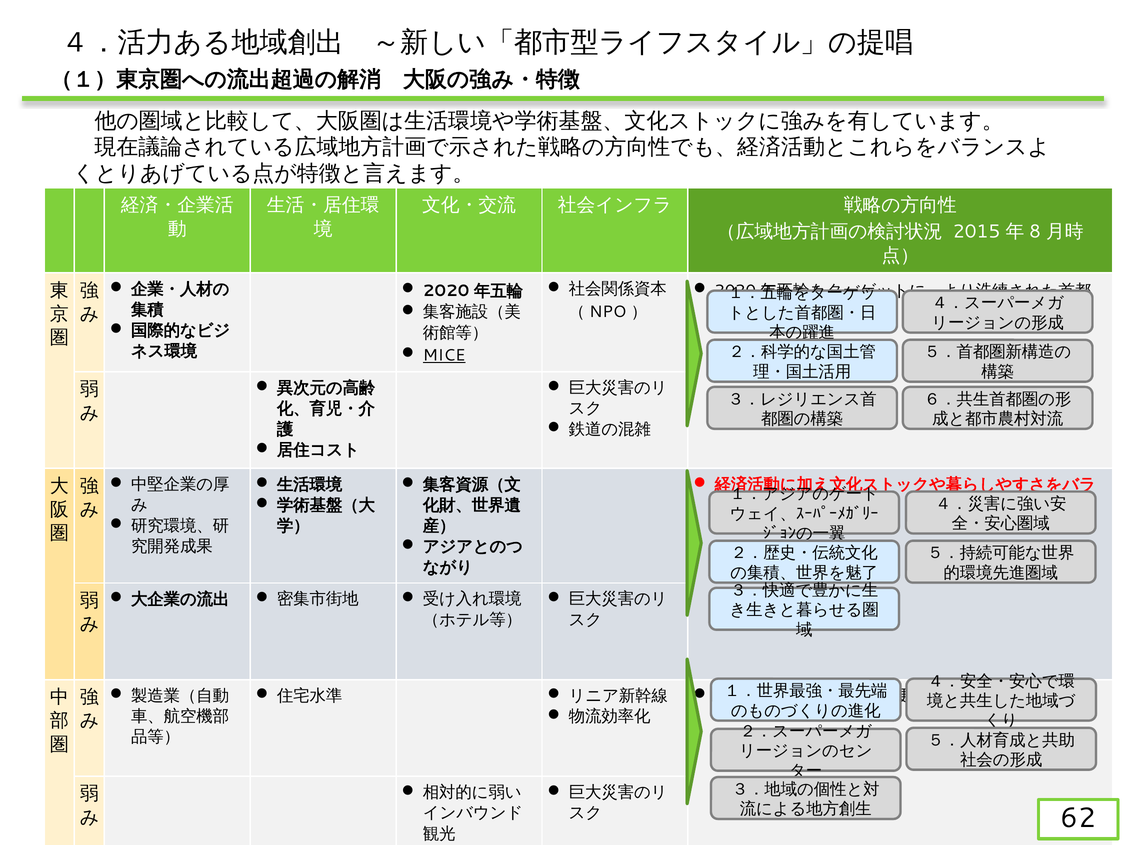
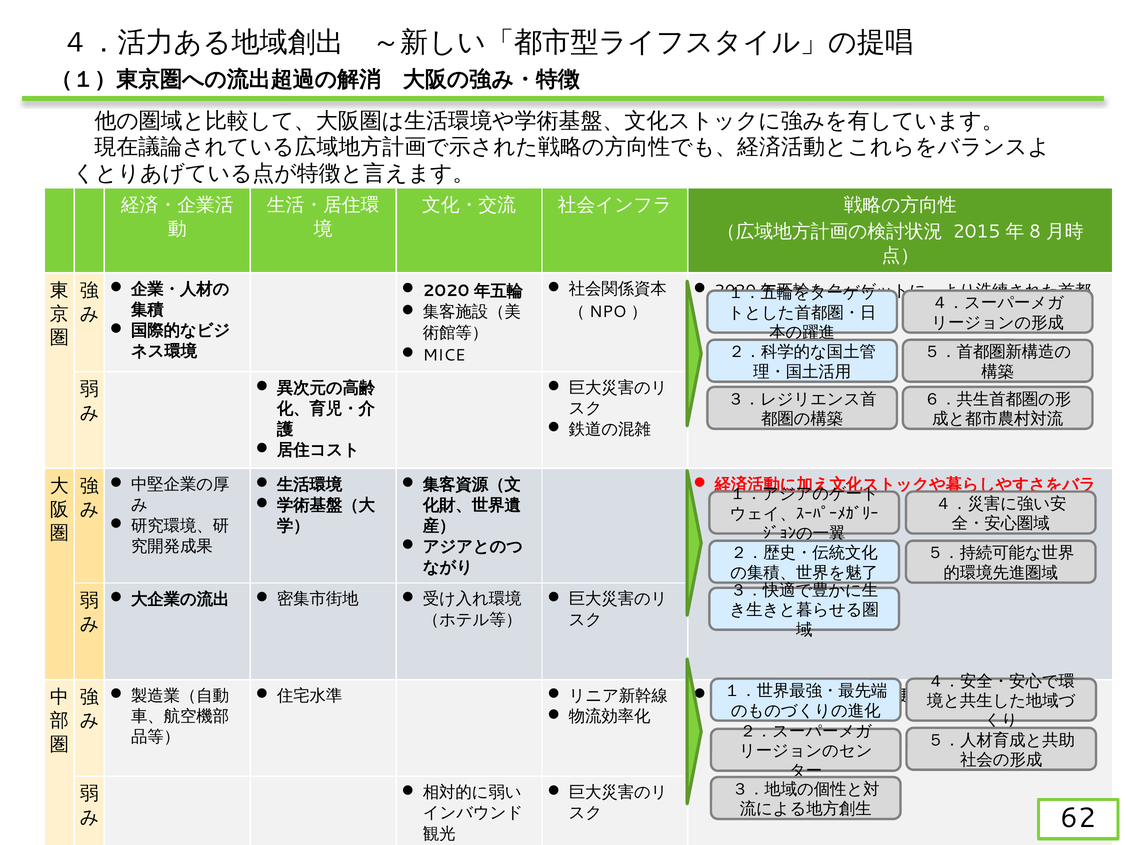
MICE underline: present -> none
